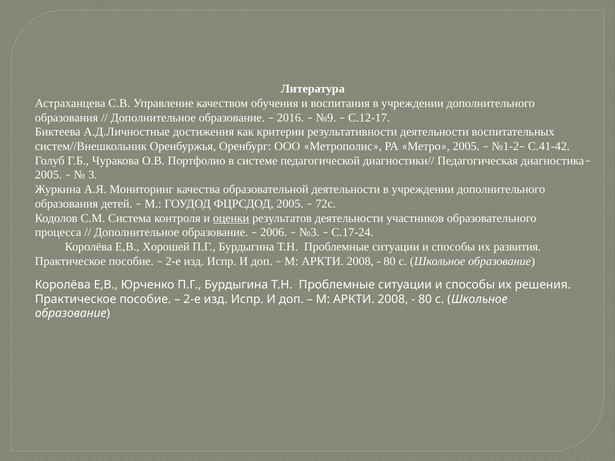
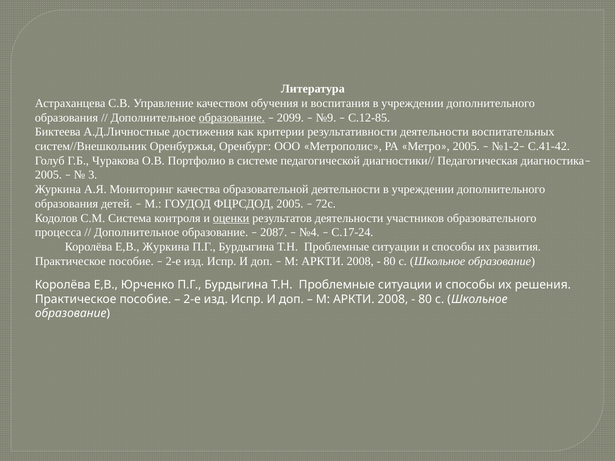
образование at (232, 118) underline: none -> present
2016: 2016 -> 2099
С.12-17: С.12-17 -> С.12-85
2006: 2006 -> 2087
№3: №3 -> №4
Е,В Хорошей: Хорошей -> Журкина
